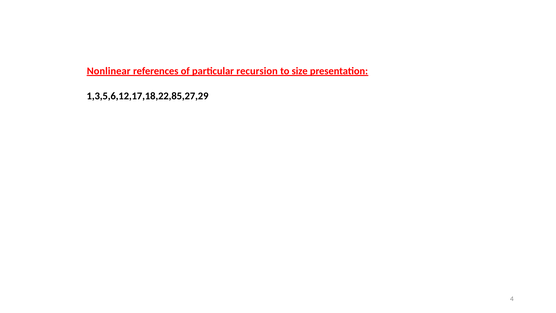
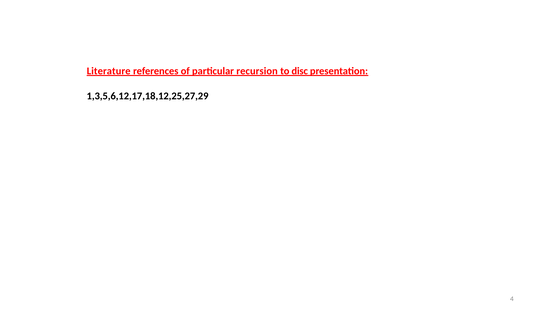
Nonlinear: Nonlinear -> Literature
size: size -> disc
1,3,5,6,12,17,18,22,85,27,29: 1,3,5,6,12,17,18,22,85,27,29 -> 1,3,5,6,12,17,18,12,25,27,29
